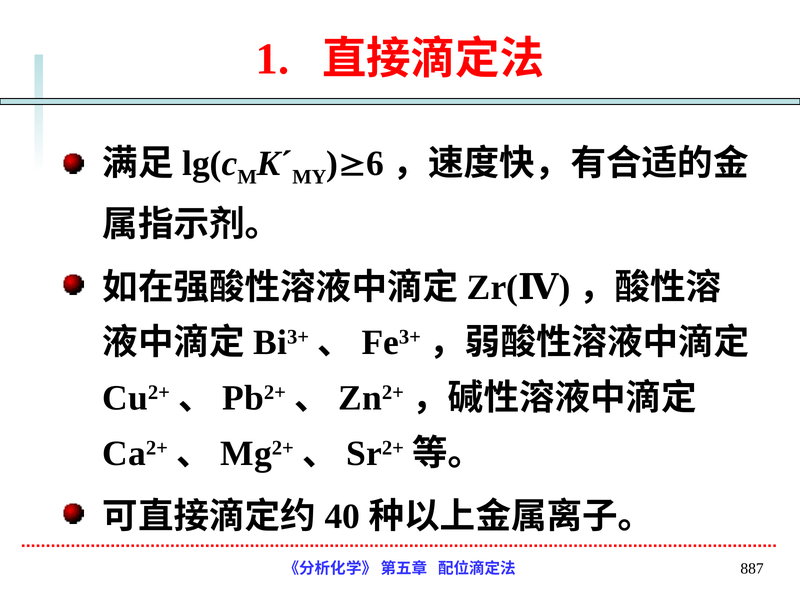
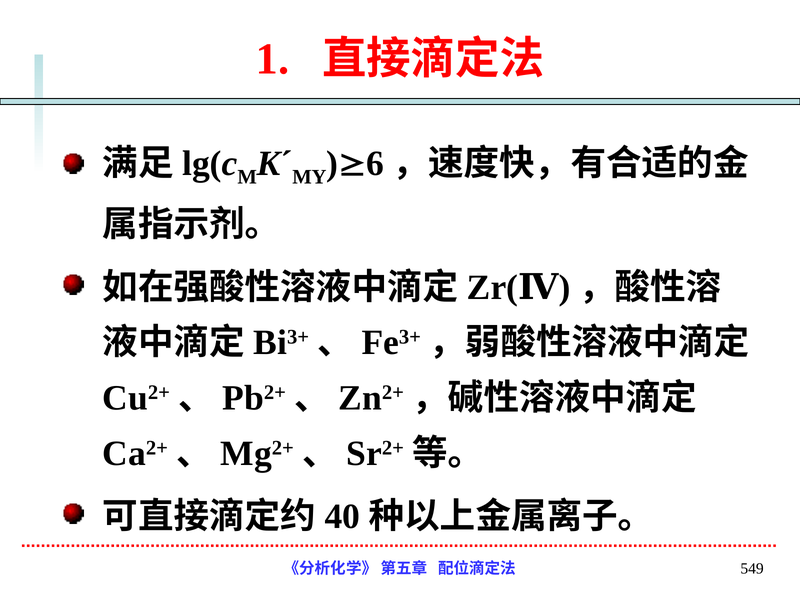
887: 887 -> 549
